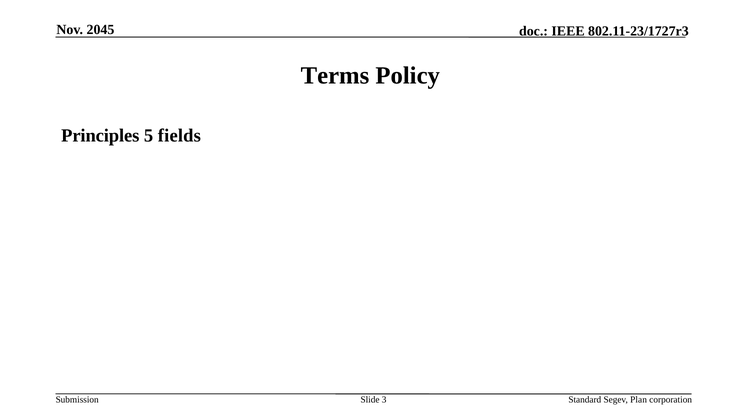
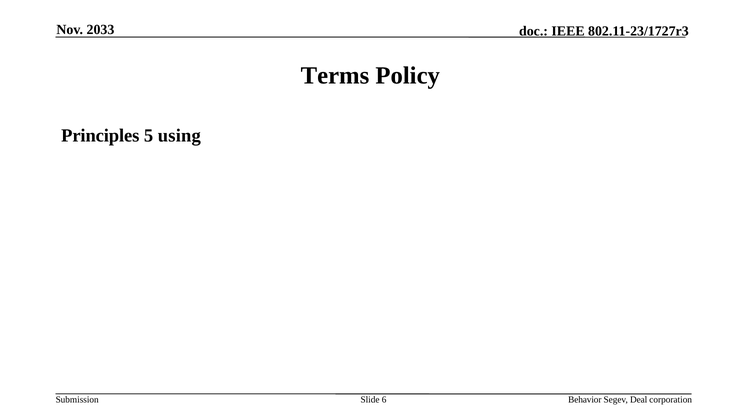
2045: 2045 -> 2033
fields: fields -> using
3: 3 -> 6
Standard: Standard -> Behavior
Plan: Plan -> Deal
